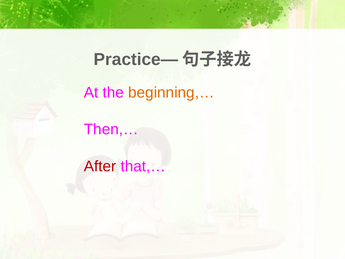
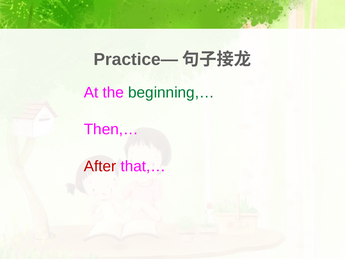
beginning,… colour: orange -> green
